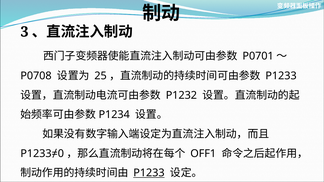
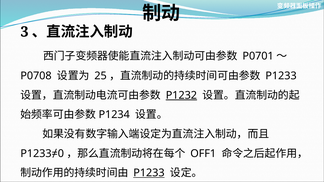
P1232 underline: none -> present
